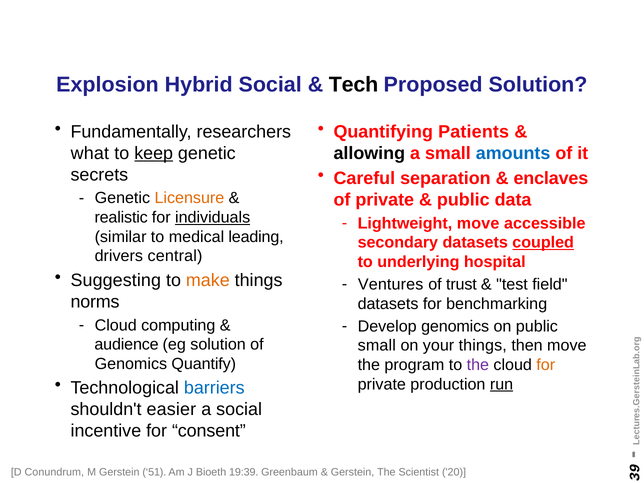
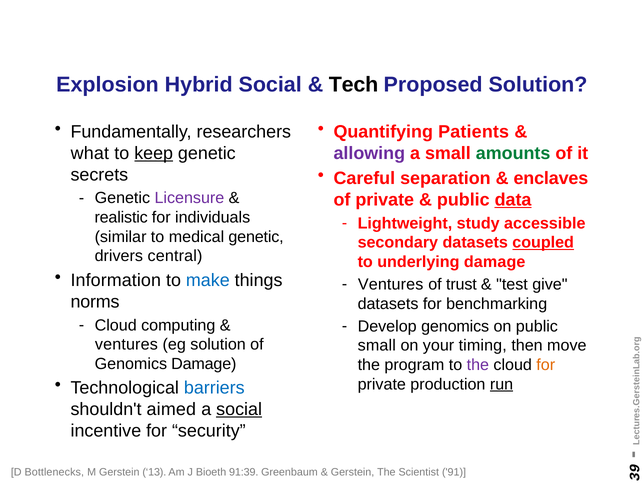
allowing colour: black -> purple
amounts colour: blue -> green
data underline: none -> present
Licensure colour: orange -> purple
individuals underline: present -> none
Lightweight move: move -> study
medical leading: leading -> genetic
underlying hospital: hospital -> damage
Suggesting: Suggesting -> Information
make colour: orange -> blue
field: field -> give
audience at (127, 345): audience -> ventures
your things: things -> timing
Genomics Quantify: Quantify -> Damage
easier: easier -> aimed
social at (239, 409) underline: none -> present
consent: consent -> security
Conundrum: Conundrum -> Bottlenecks
51: 51 -> 13
19:39: 19:39 -> 91:39
20: 20 -> 91
